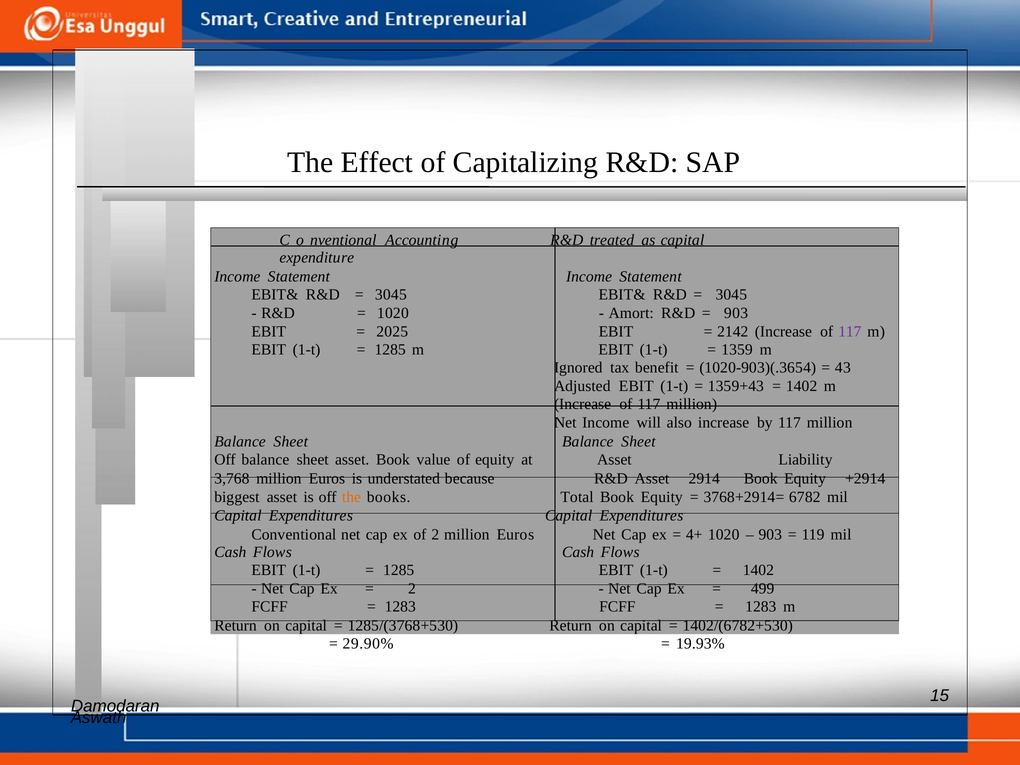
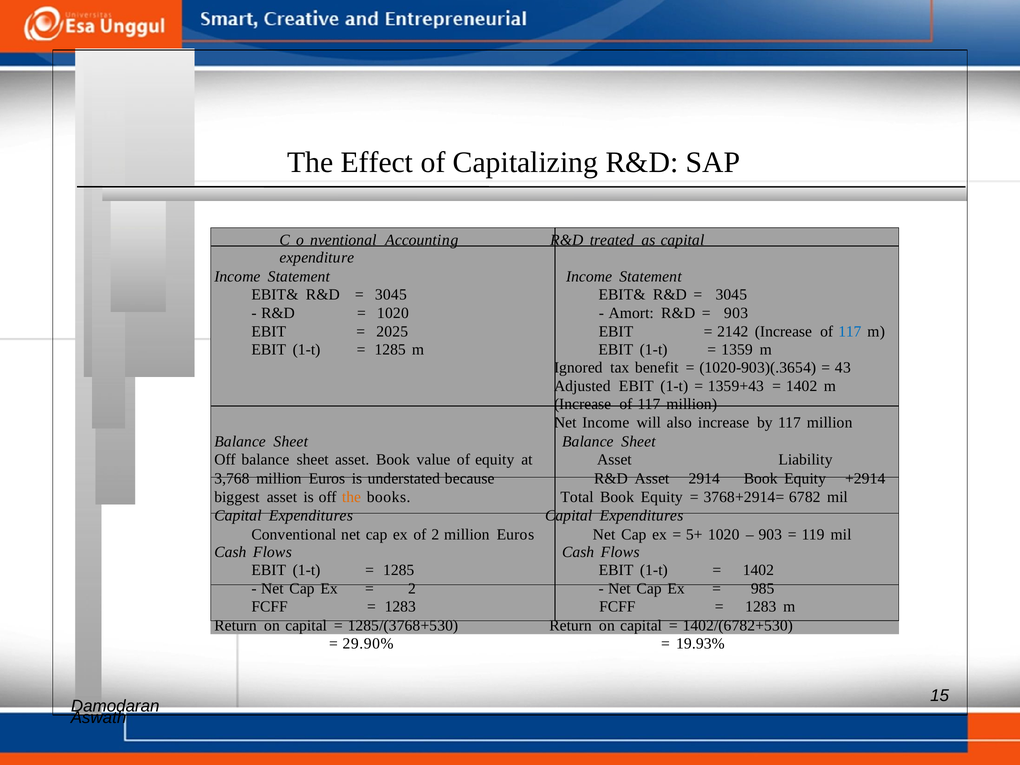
117 at (850, 332) colour: purple -> blue
4+: 4+ -> 5+
499: 499 -> 985
